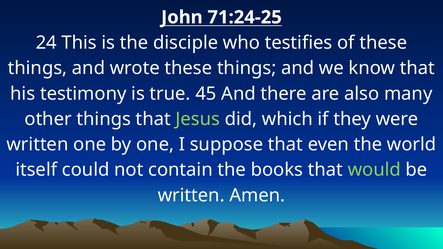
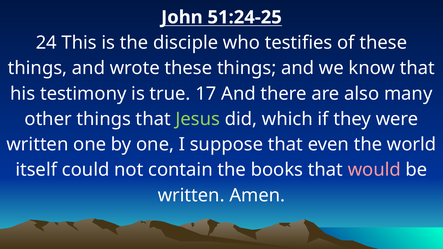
71:24-25: 71:24-25 -> 51:24-25
45: 45 -> 17
would colour: light green -> pink
